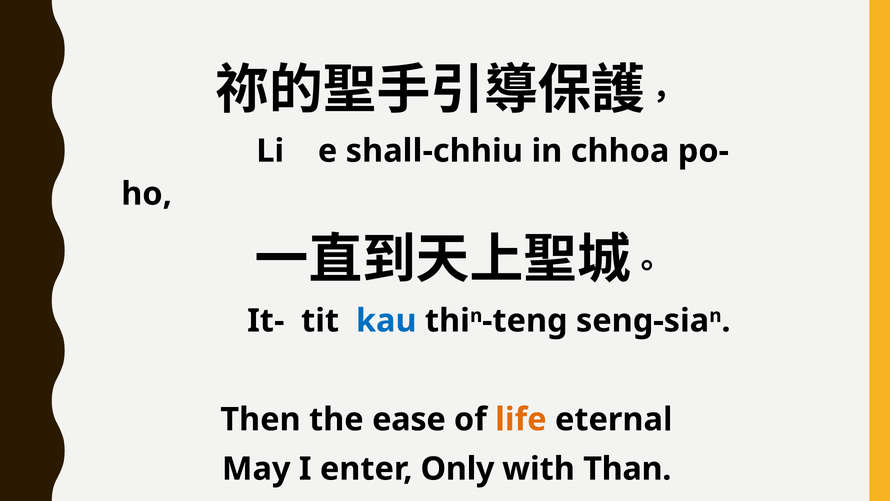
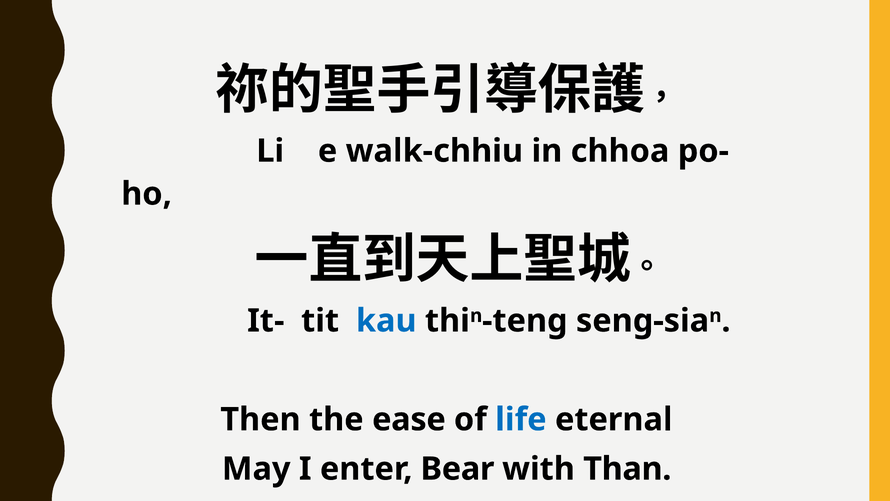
shall-chhiu: shall-chhiu -> walk-chhiu
life colour: orange -> blue
Only: Only -> Bear
